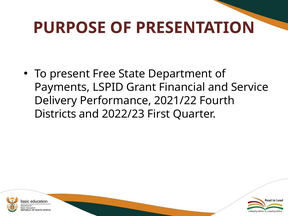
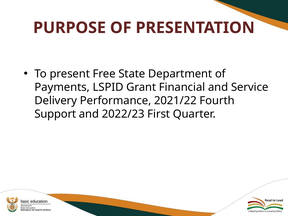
Districts: Districts -> Support
